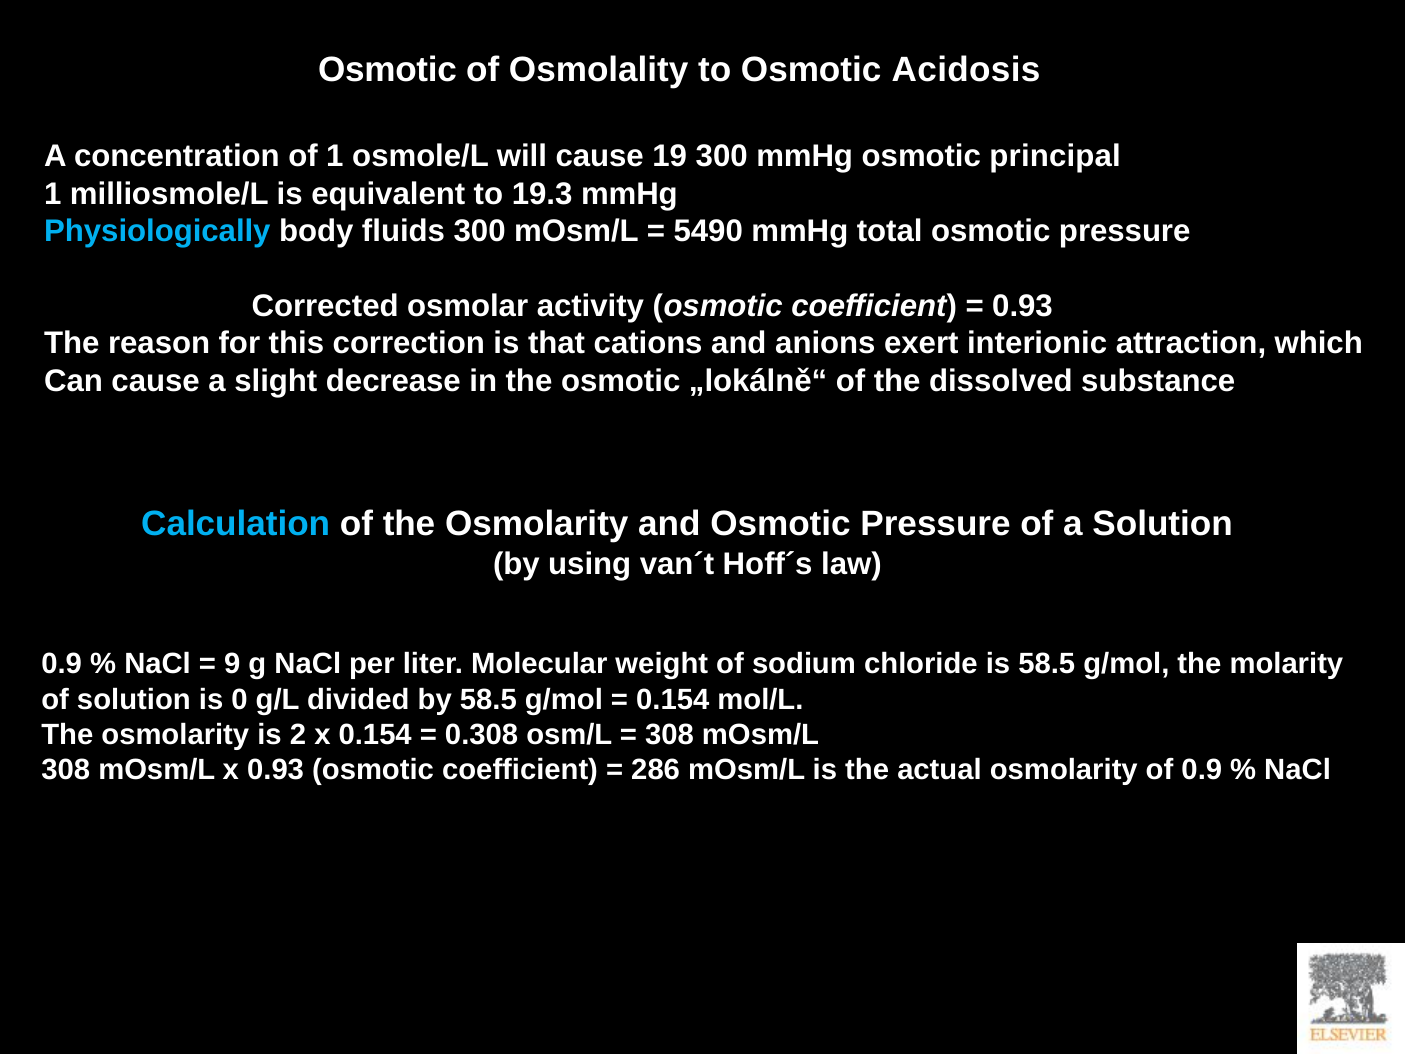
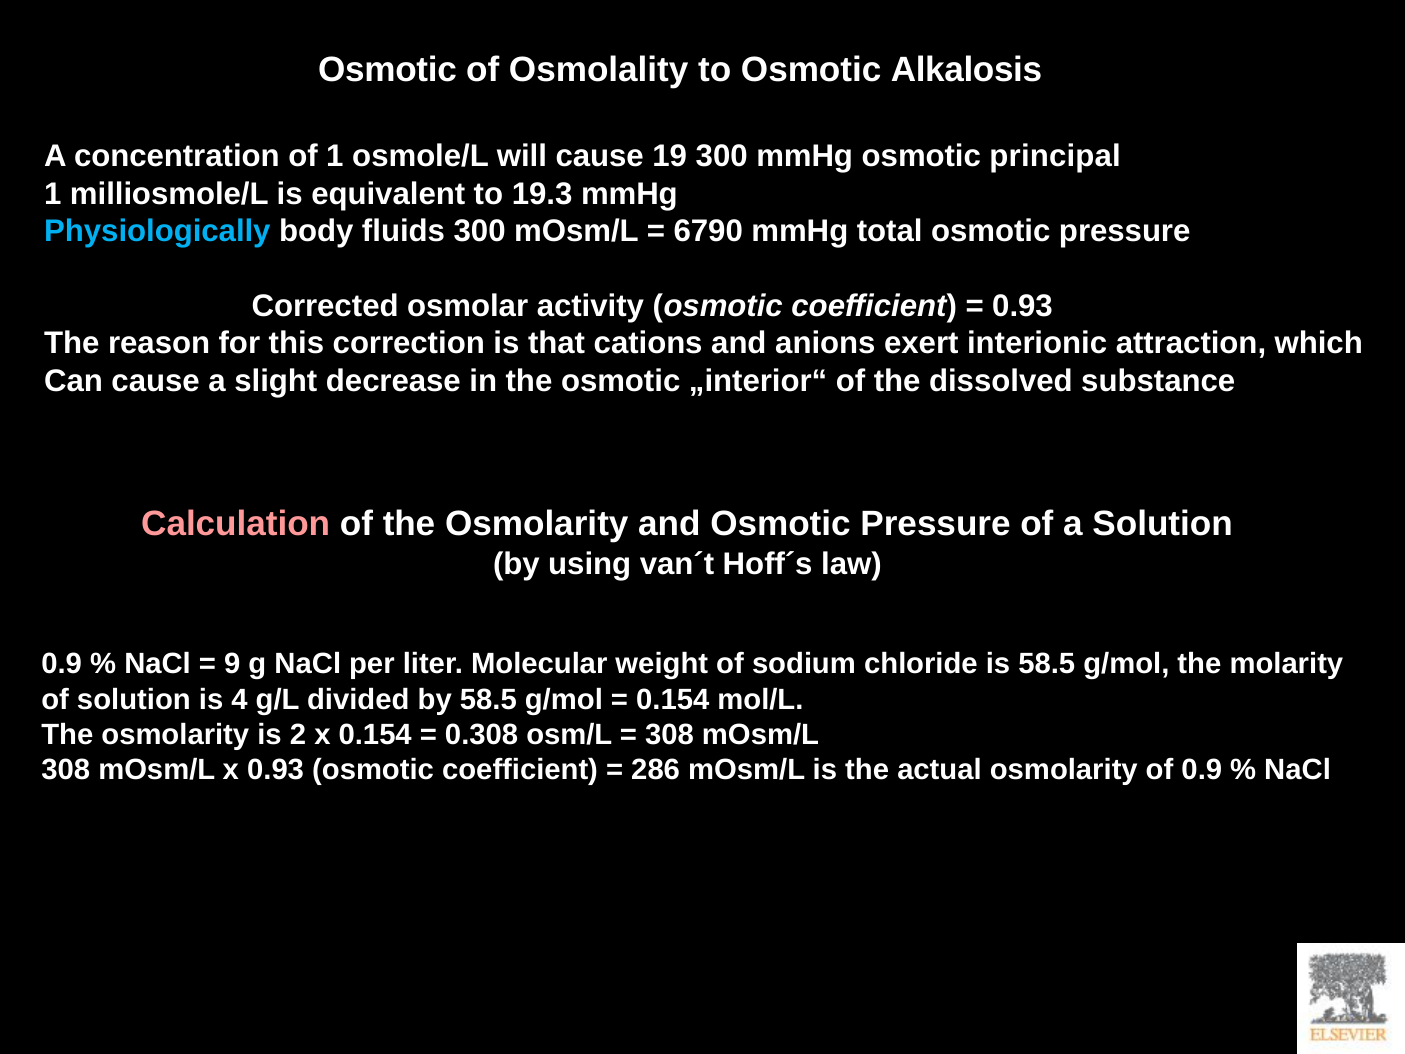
Acidosis: Acidosis -> Alkalosis
5490: 5490 -> 6790
„lokálně“: „lokálně“ -> „interior“
Calculation colour: light blue -> pink
0: 0 -> 4
